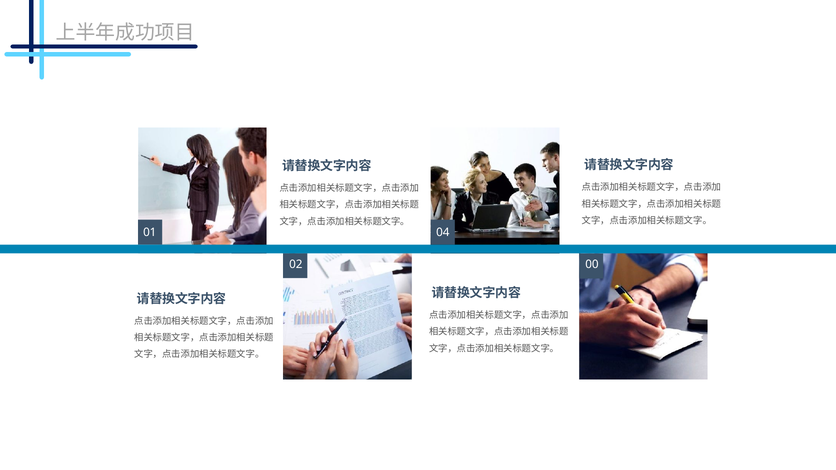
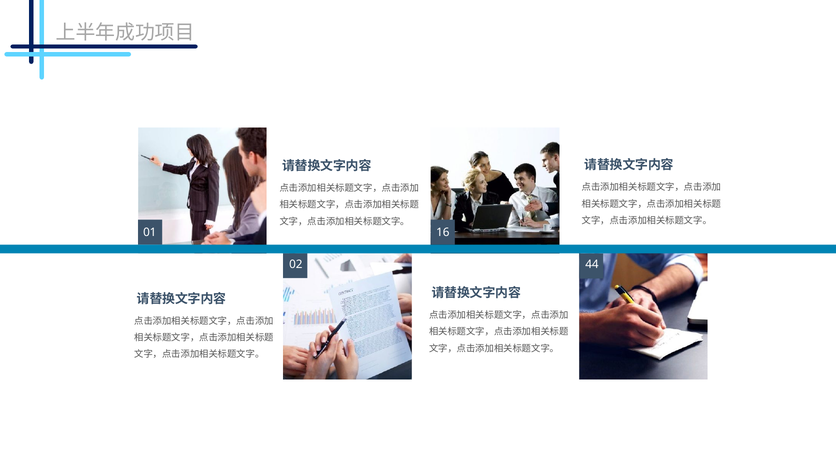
04: 04 -> 16
00: 00 -> 44
